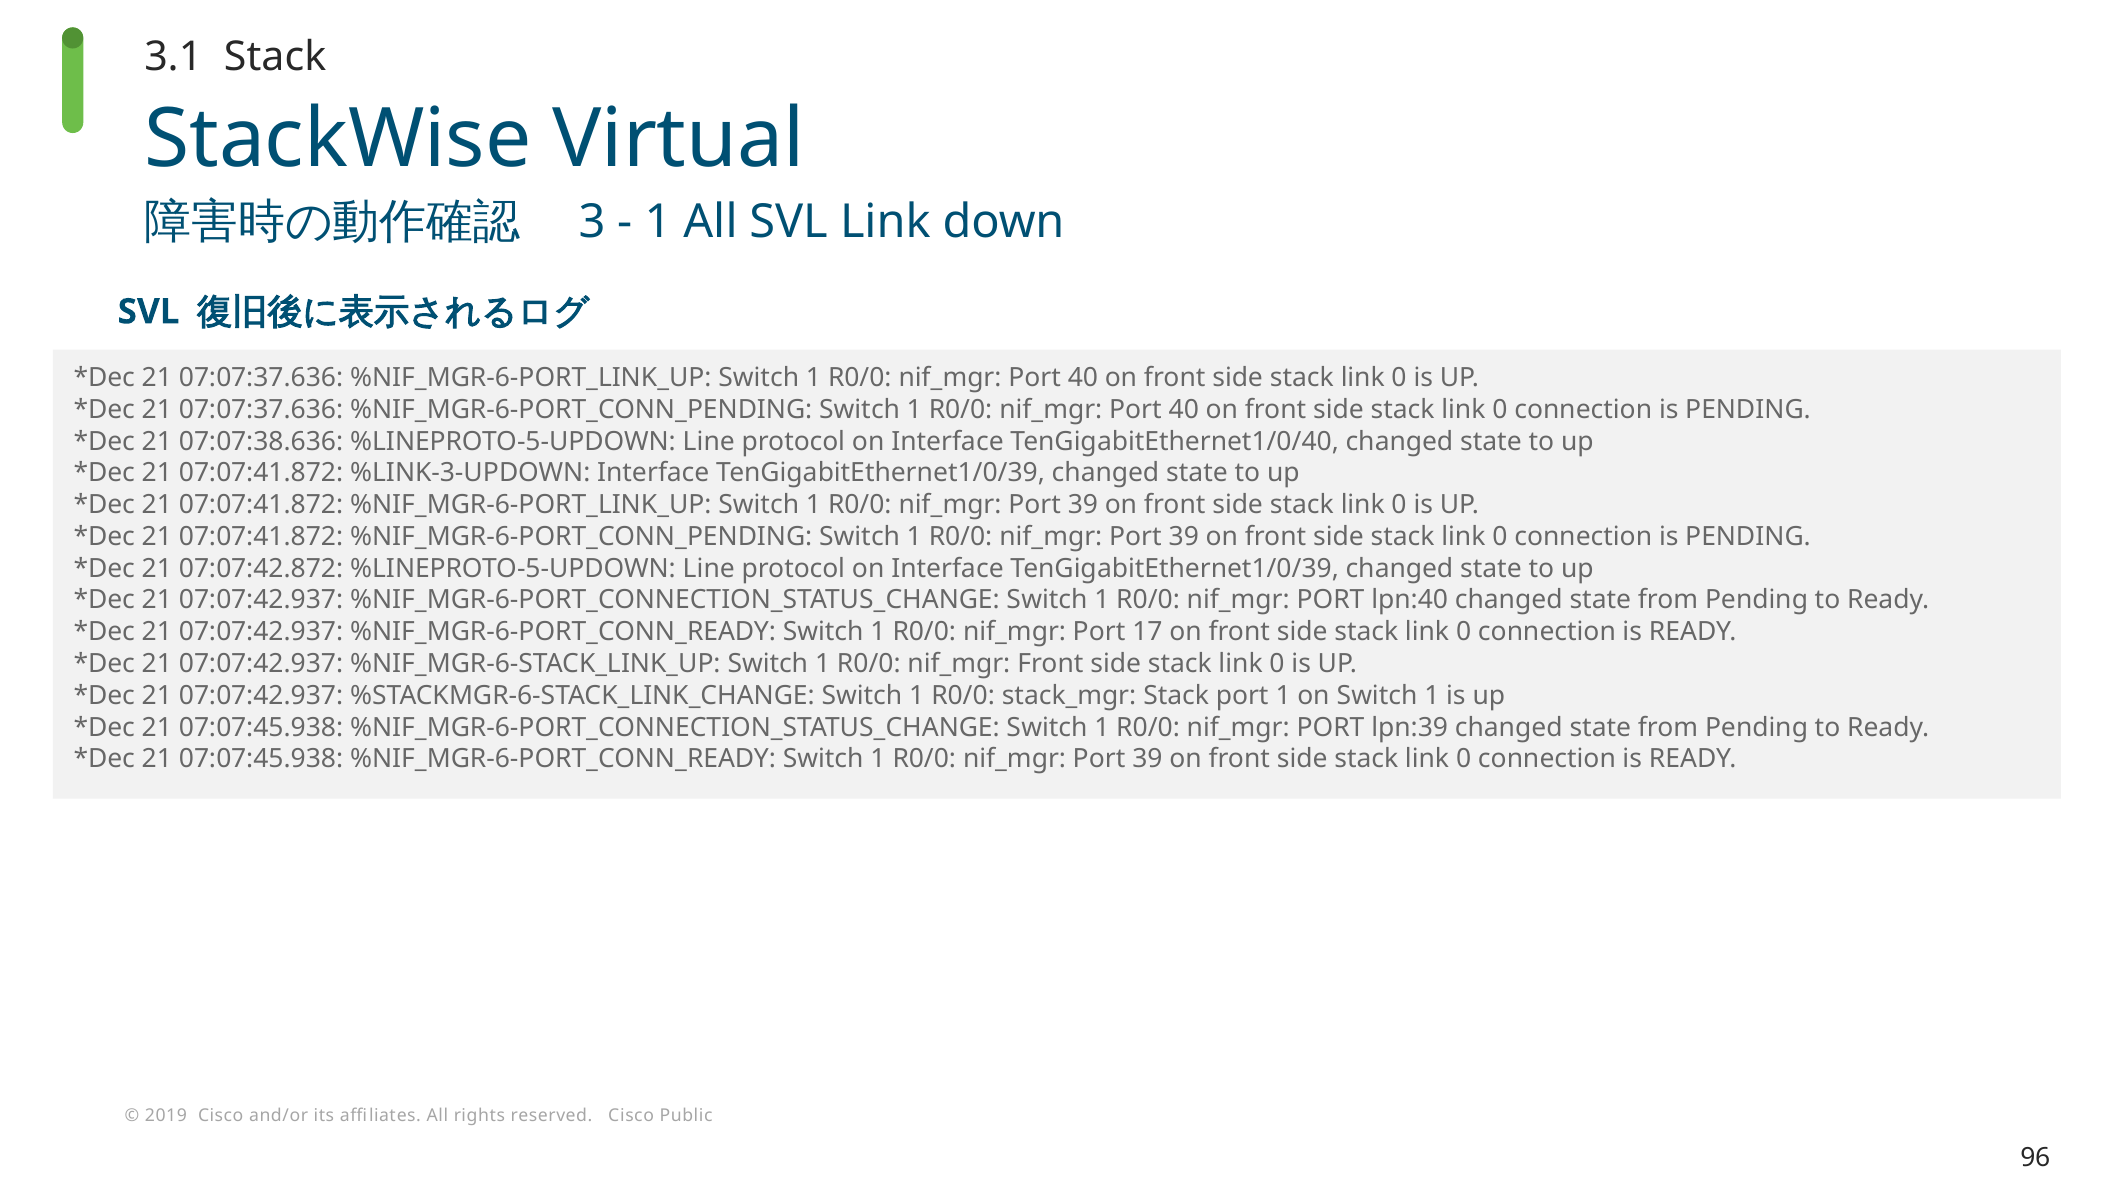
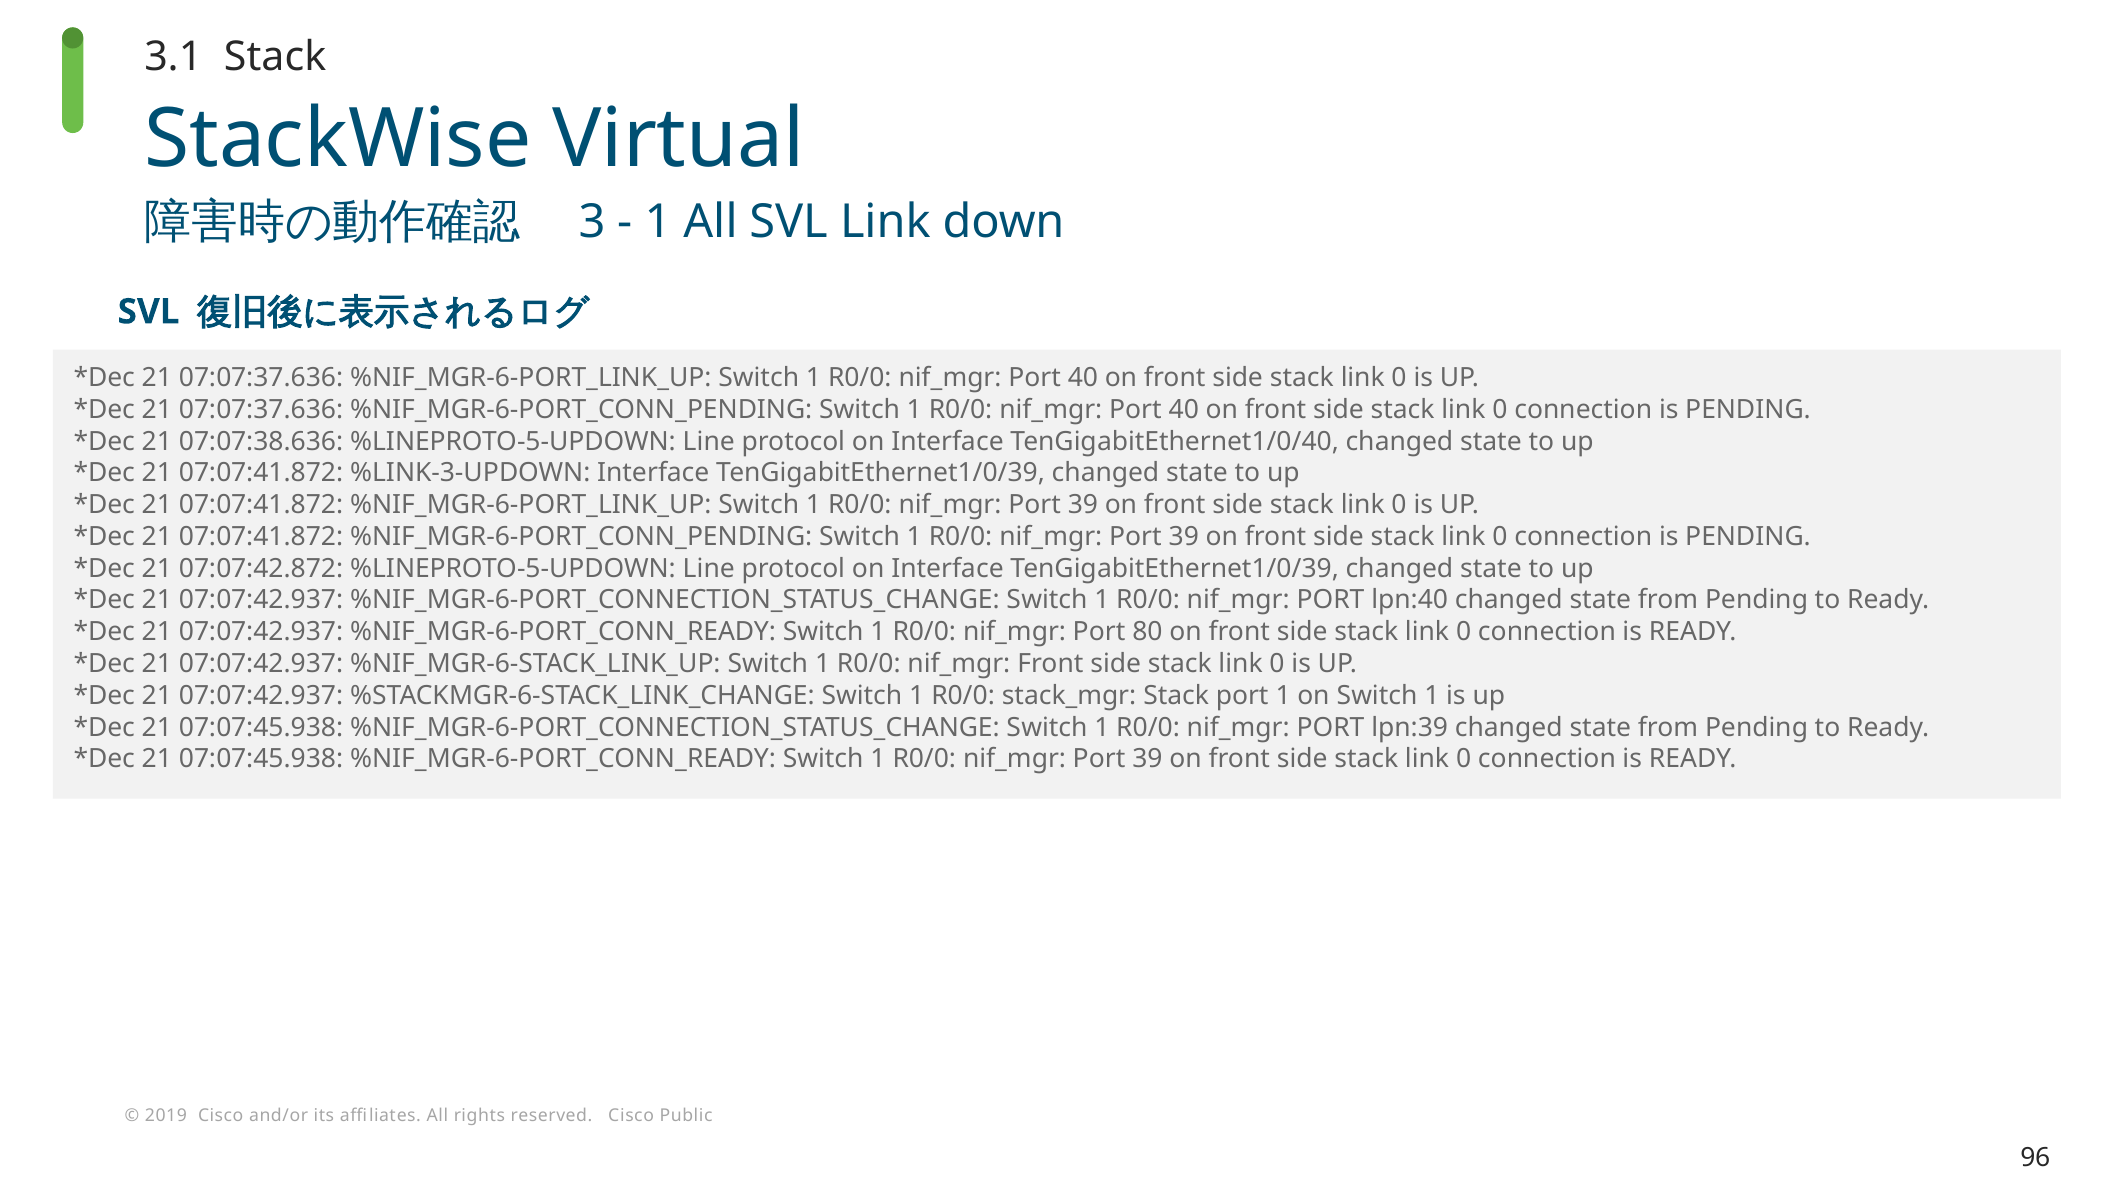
17: 17 -> 80
